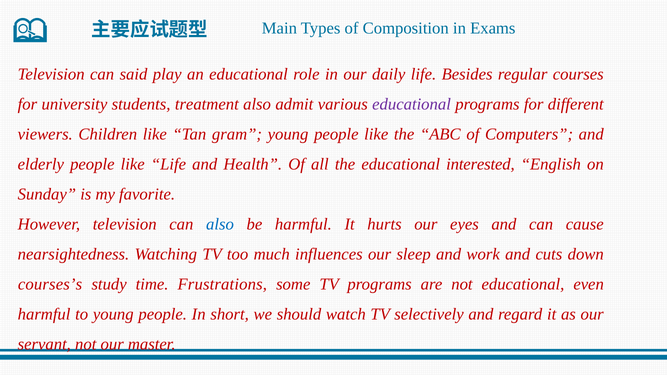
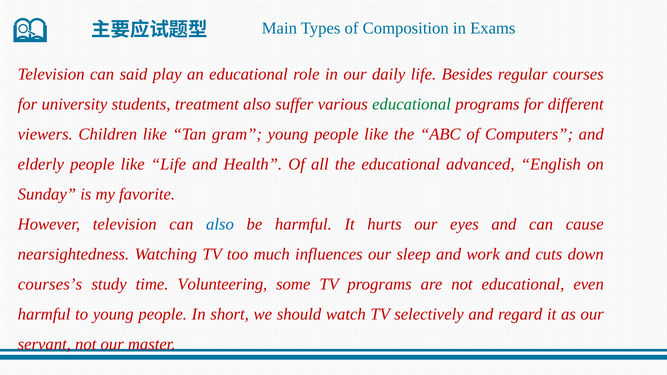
admit: admit -> suffer
educational at (412, 104) colour: purple -> green
interested: interested -> advanced
Frustrations: Frustrations -> Volunteering
